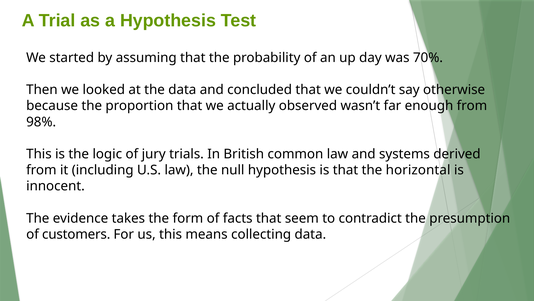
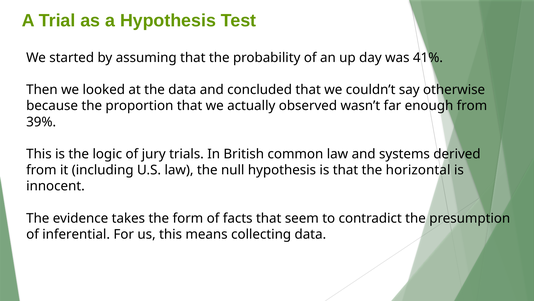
70%: 70% -> 41%
98%: 98% -> 39%
customers: customers -> inferential
